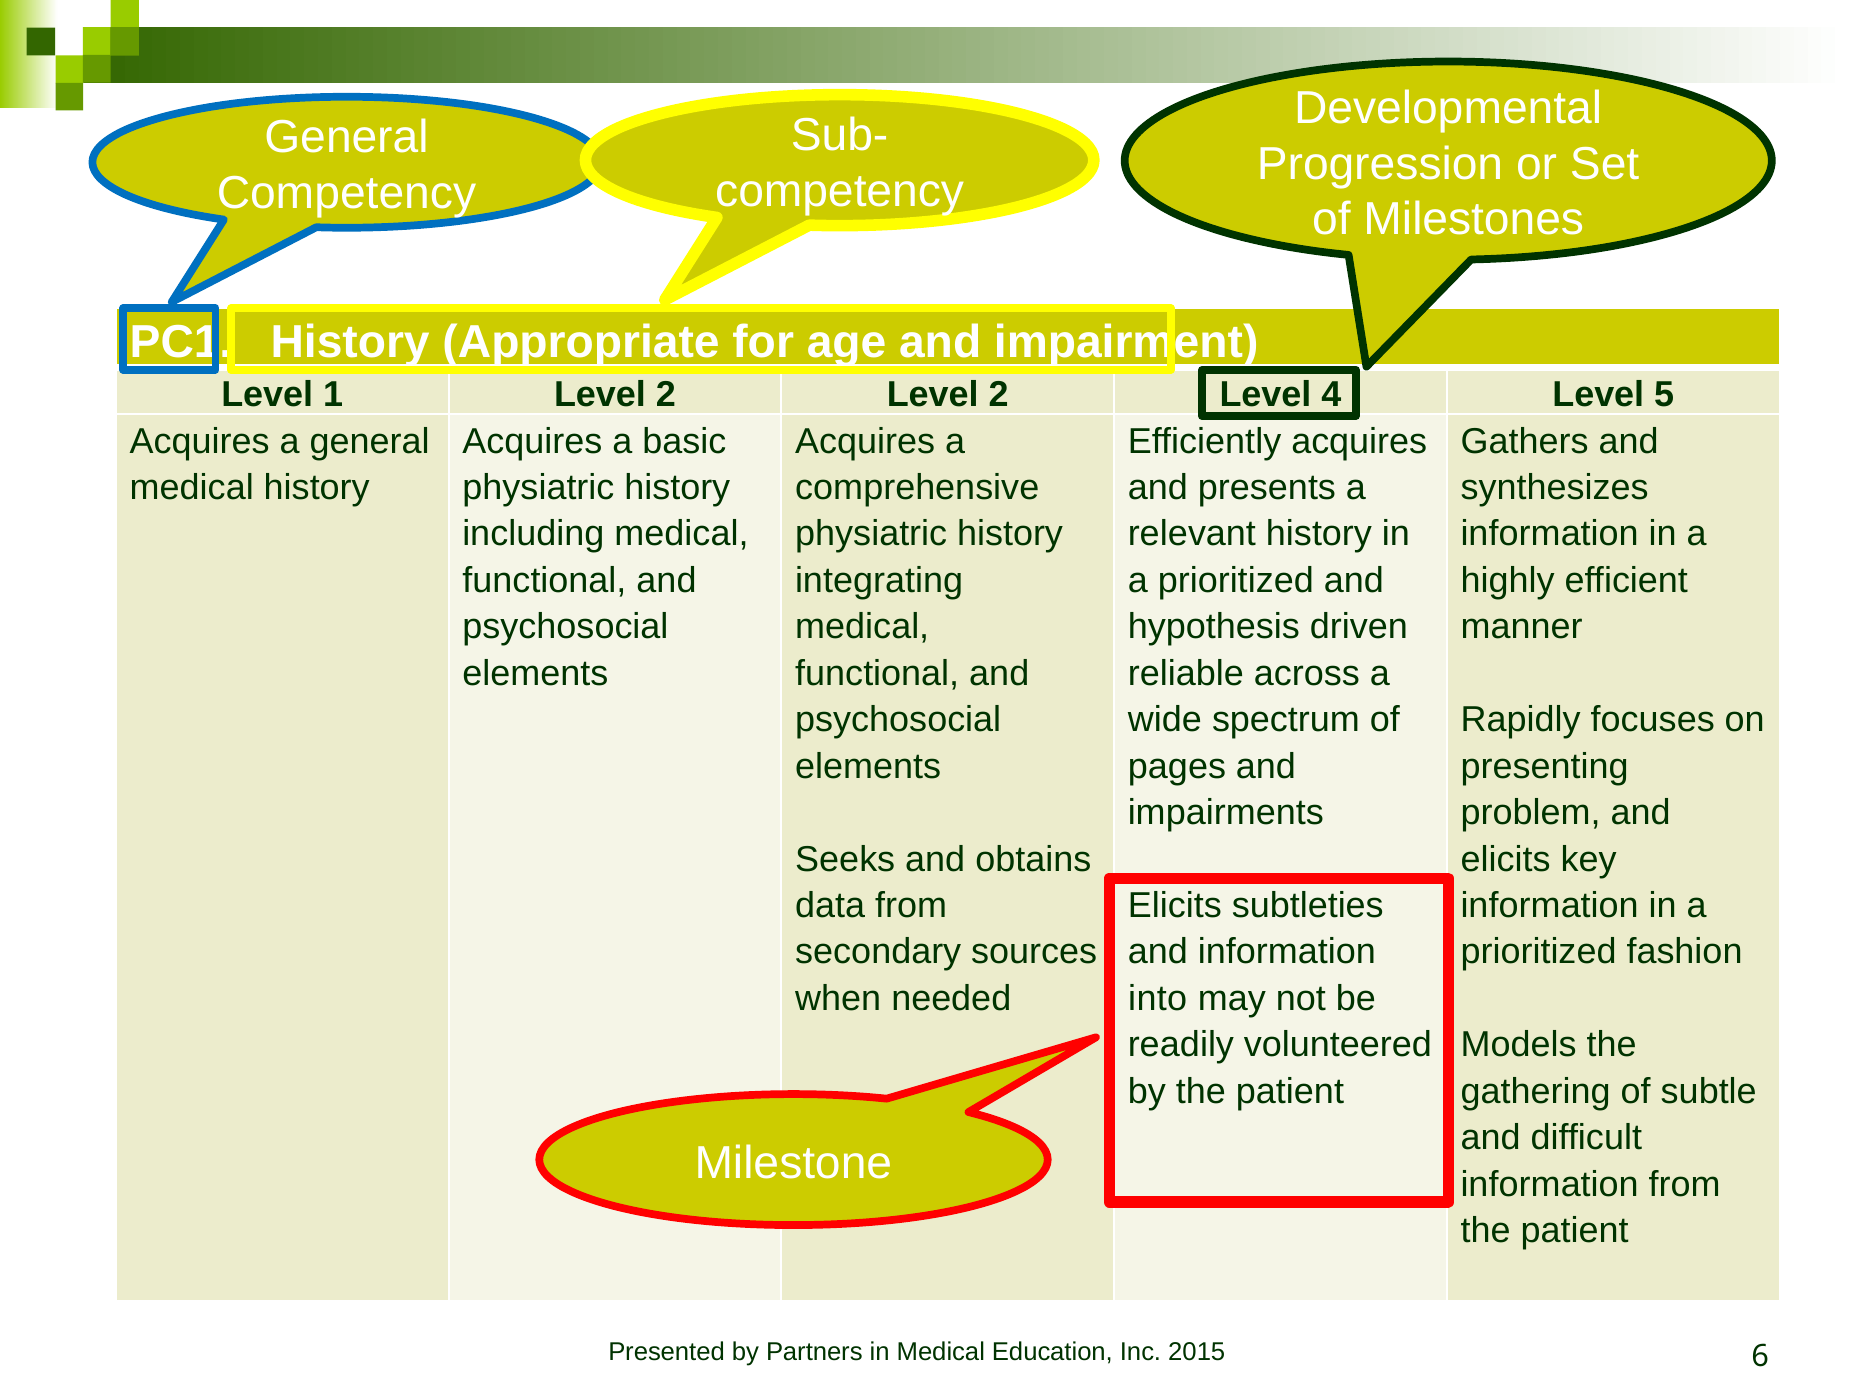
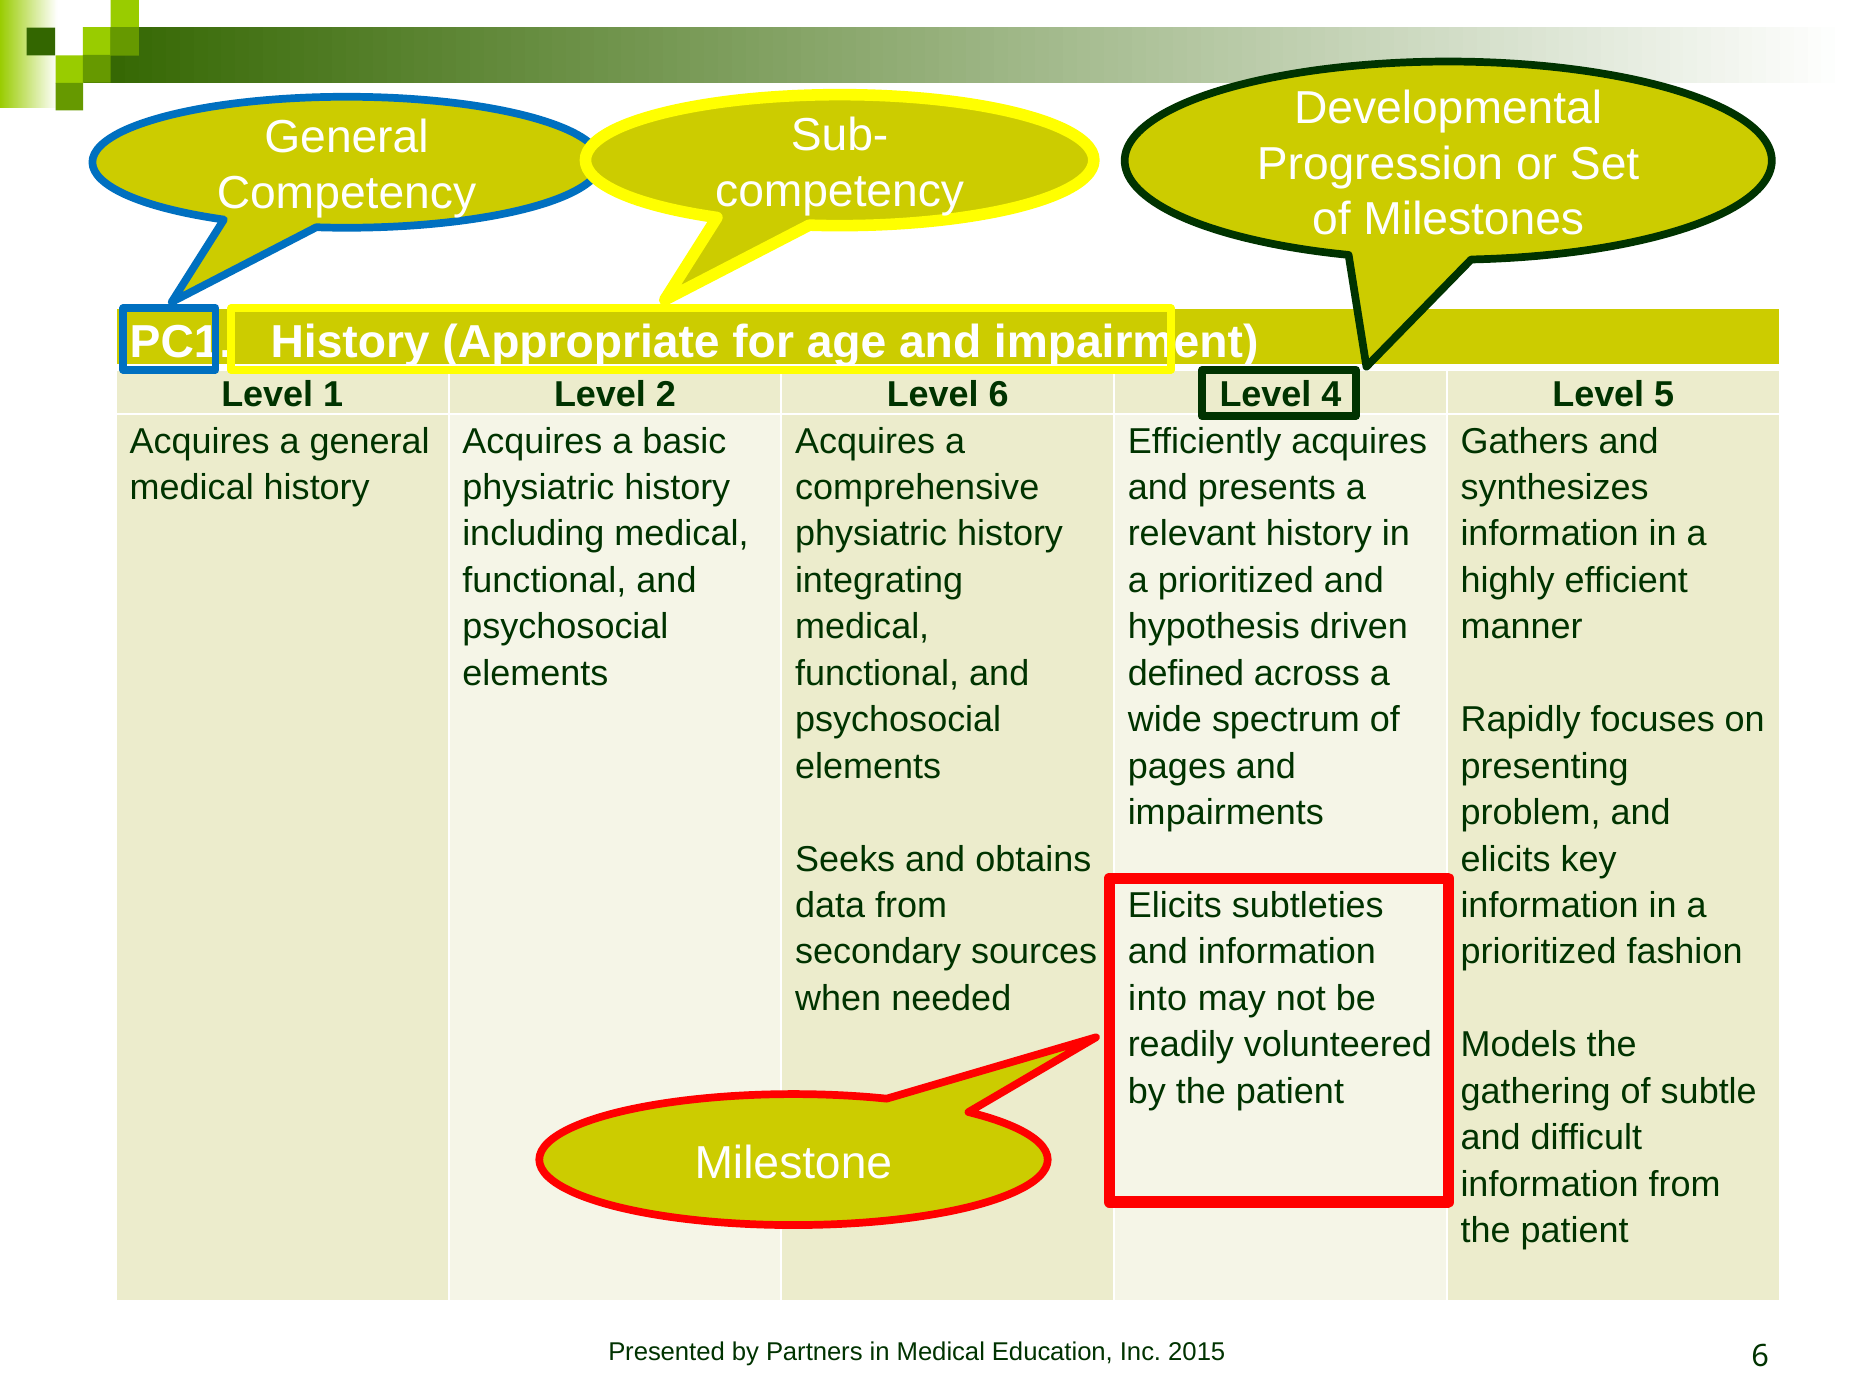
2 Level 2: 2 -> 6
reliable: reliable -> defined
